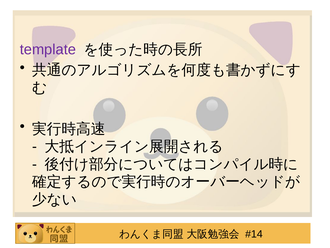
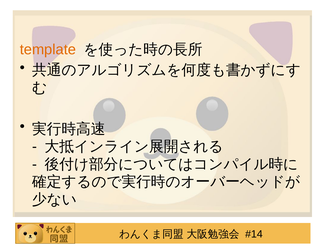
template colour: purple -> orange
